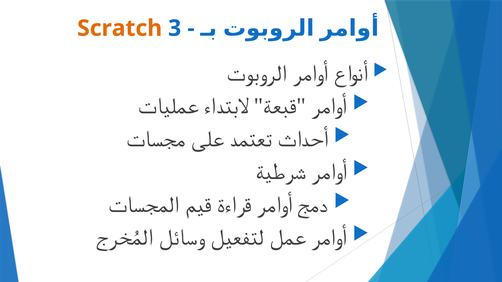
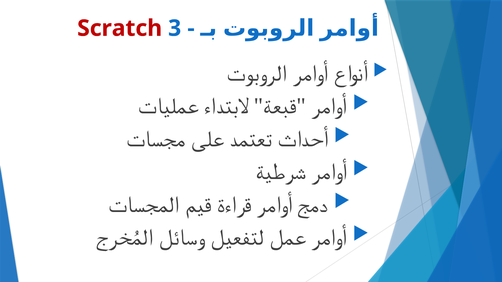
Scratch colour: orange -> red
